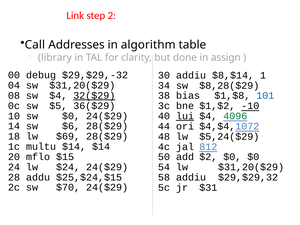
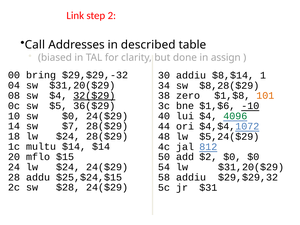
algorithm: algorithm -> described
library: library -> biased
debug: debug -> bring
bias: bias -> zero
101 colour: blue -> orange
$1,$2: $1,$2 -> $1,$6
lui underline: present -> none
$6: $6 -> $7
18 lw $69: $69 -> $24
$70: $70 -> $28
